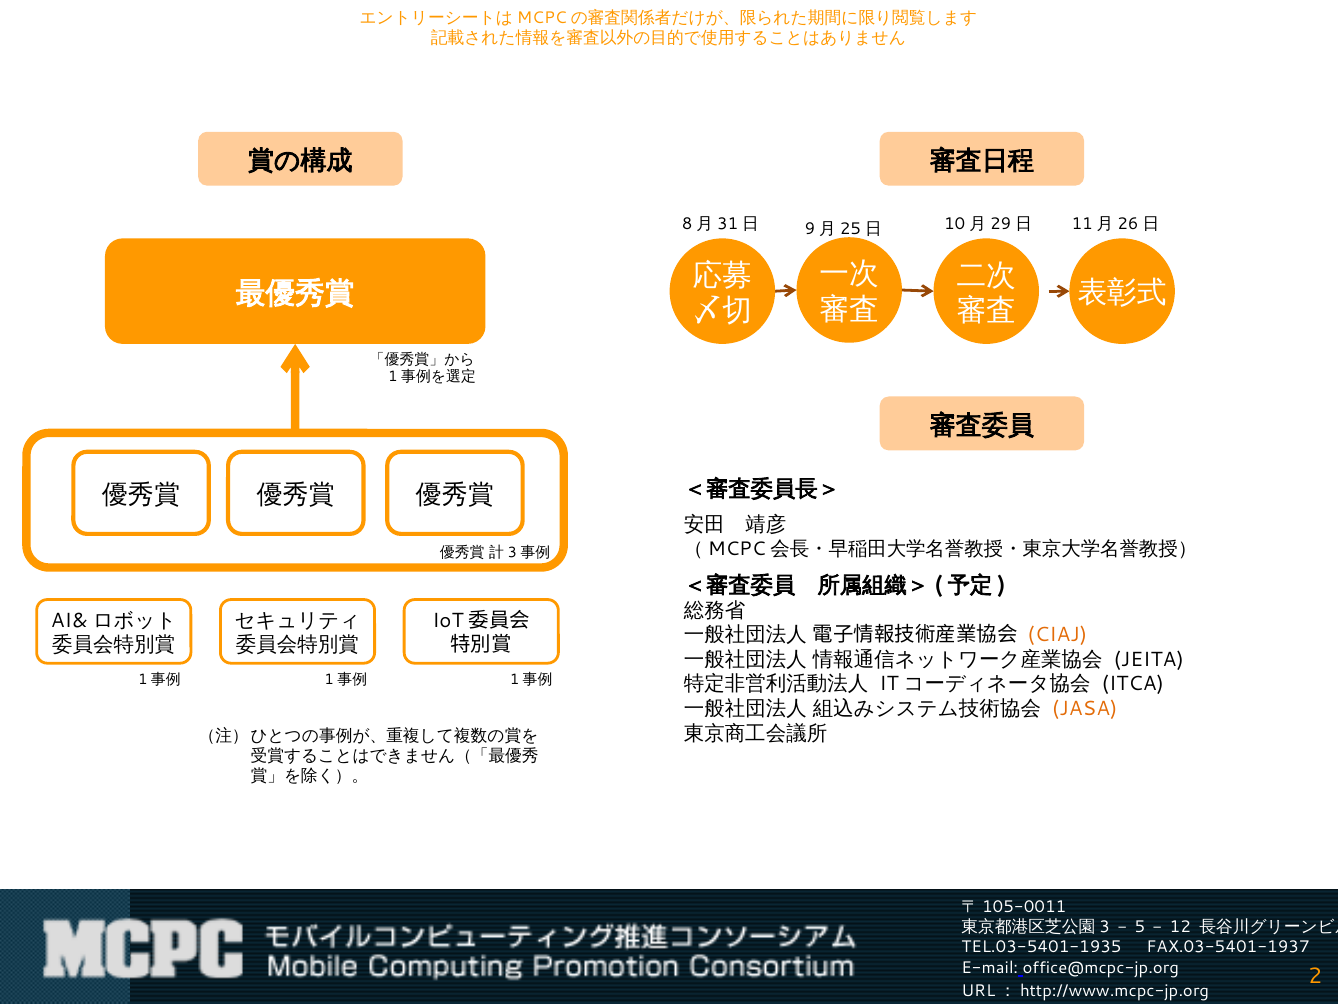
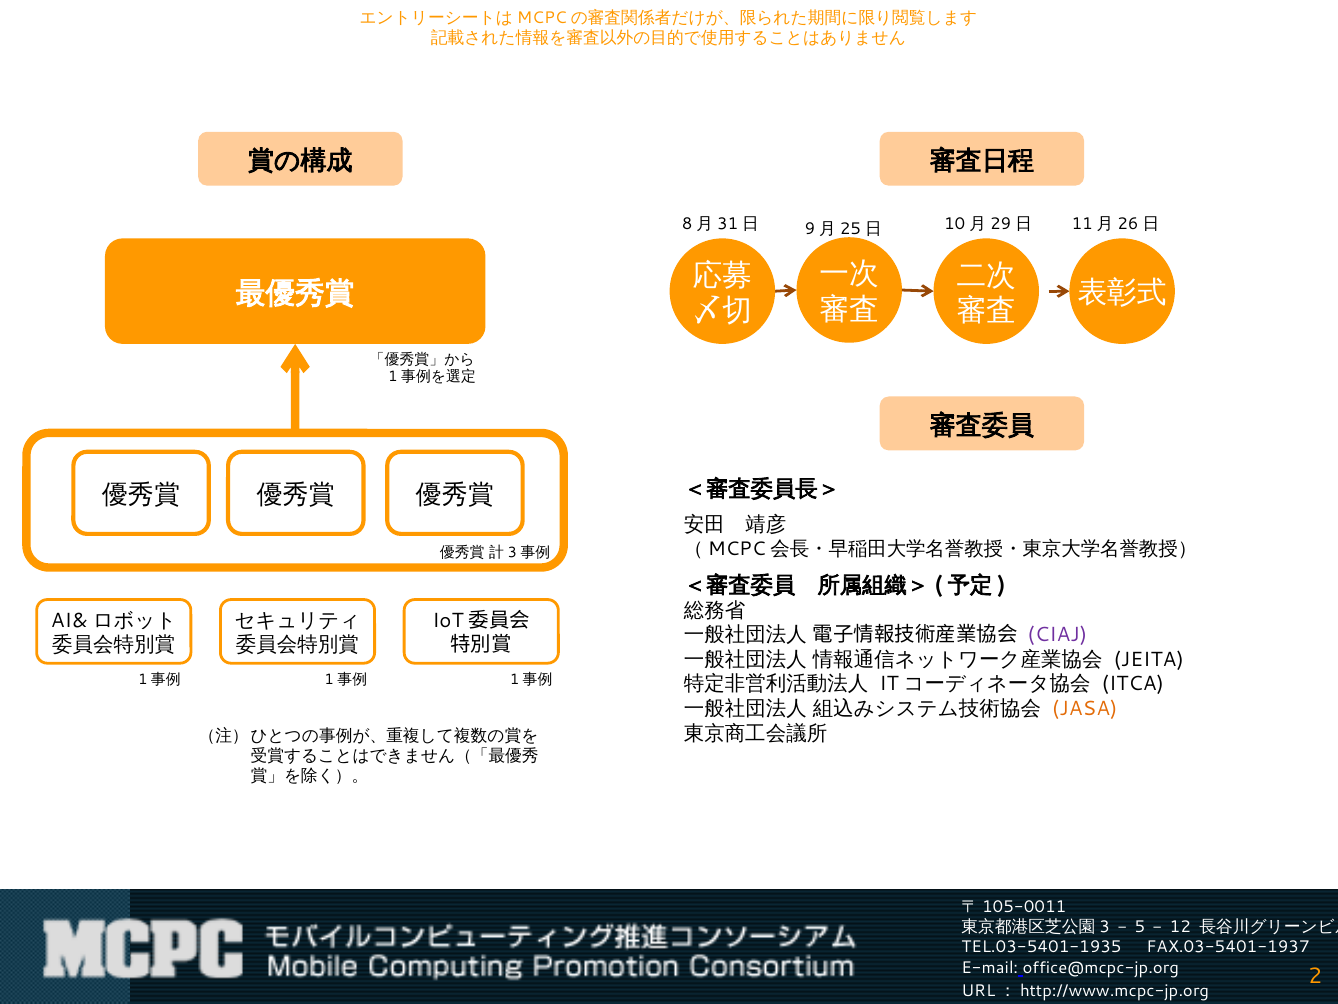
CIAJ colour: orange -> purple
